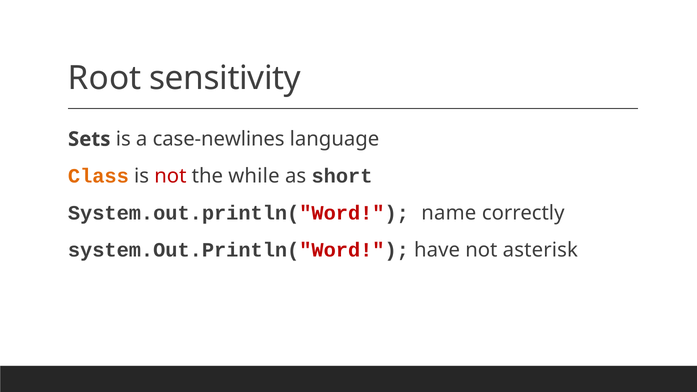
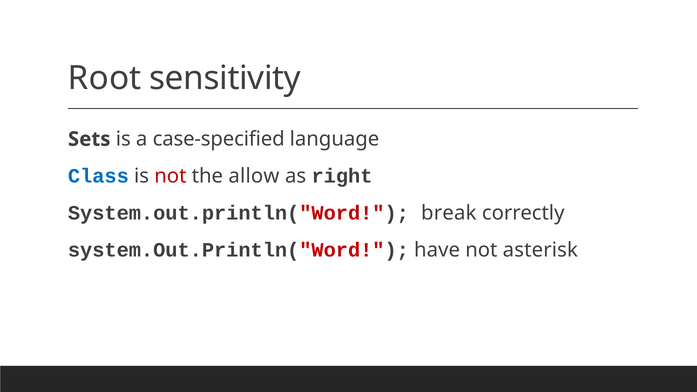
case-newlines: case-newlines -> case-specified
Class colour: orange -> blue
while: while -> allow
short: short -> right
name: name -> break
